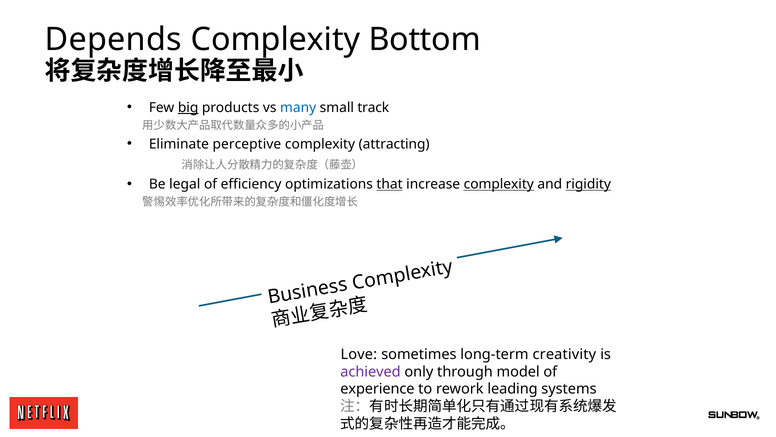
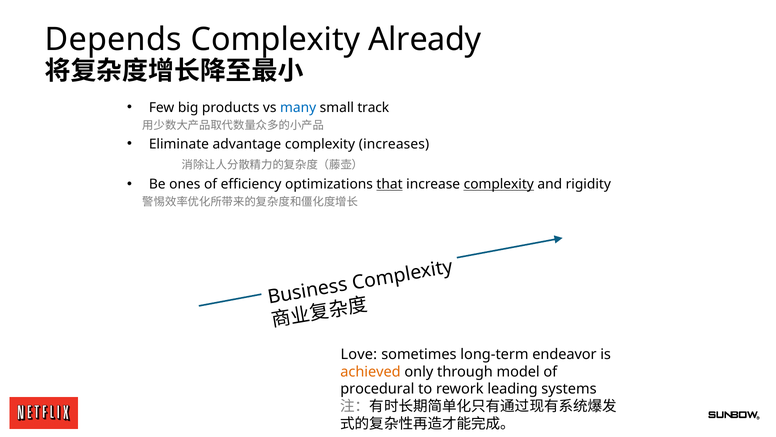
Bottom: Bottom -> Already
big underline: present -> none
perceptive: perceptive -> advantage
attracting: attracting -> increases
legal: legal -> ones
rigidity underline: present -> none
creativity: creativity -> endeavor
achieved colour: purple -> orange
experience: experience -> procedural
